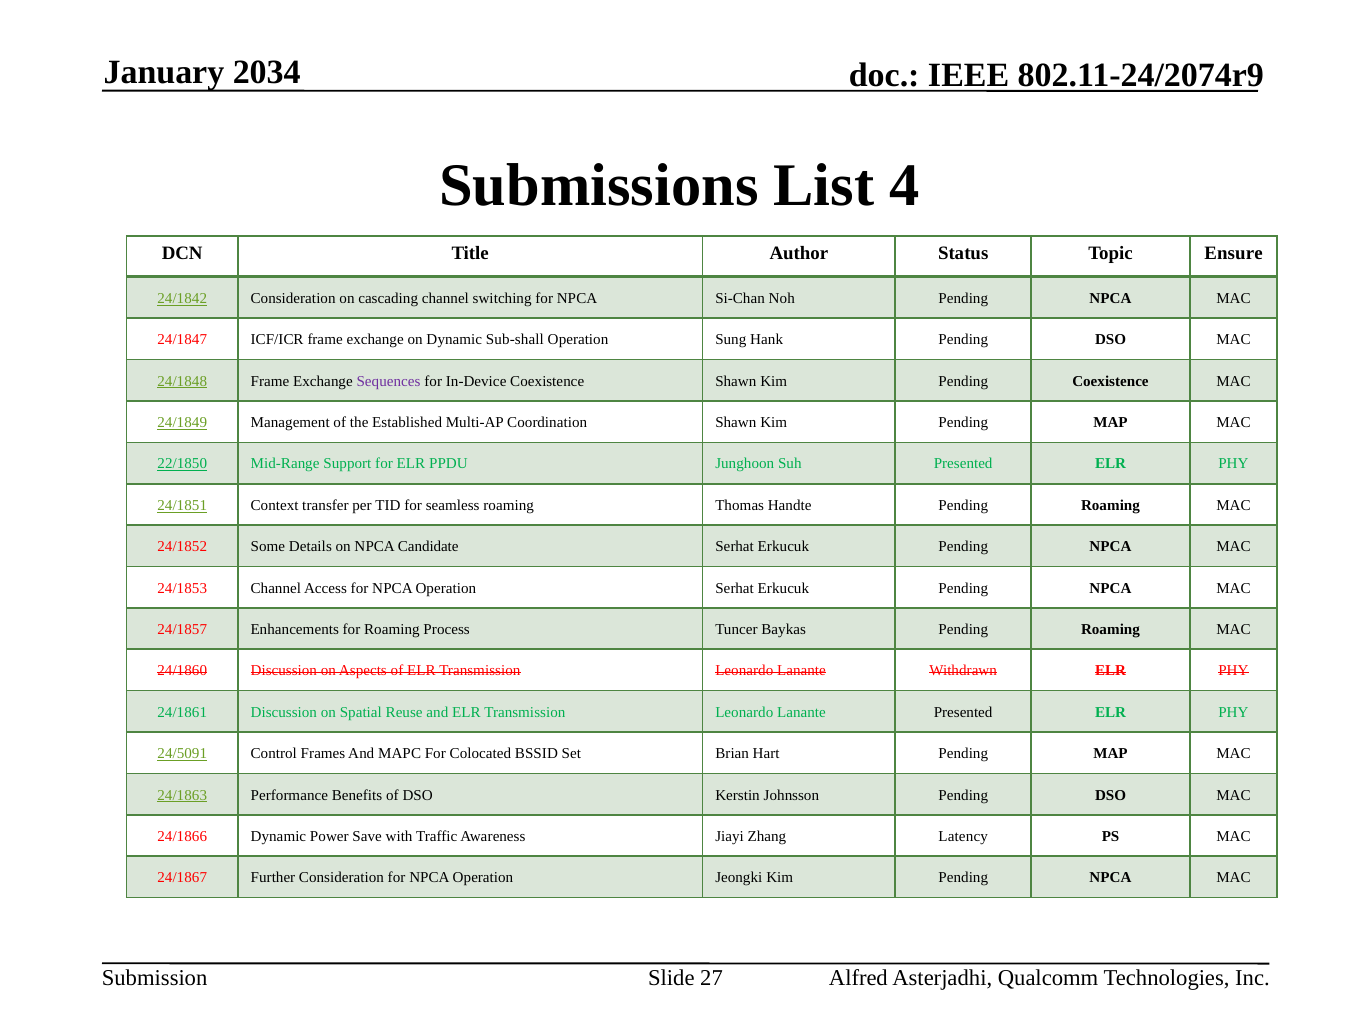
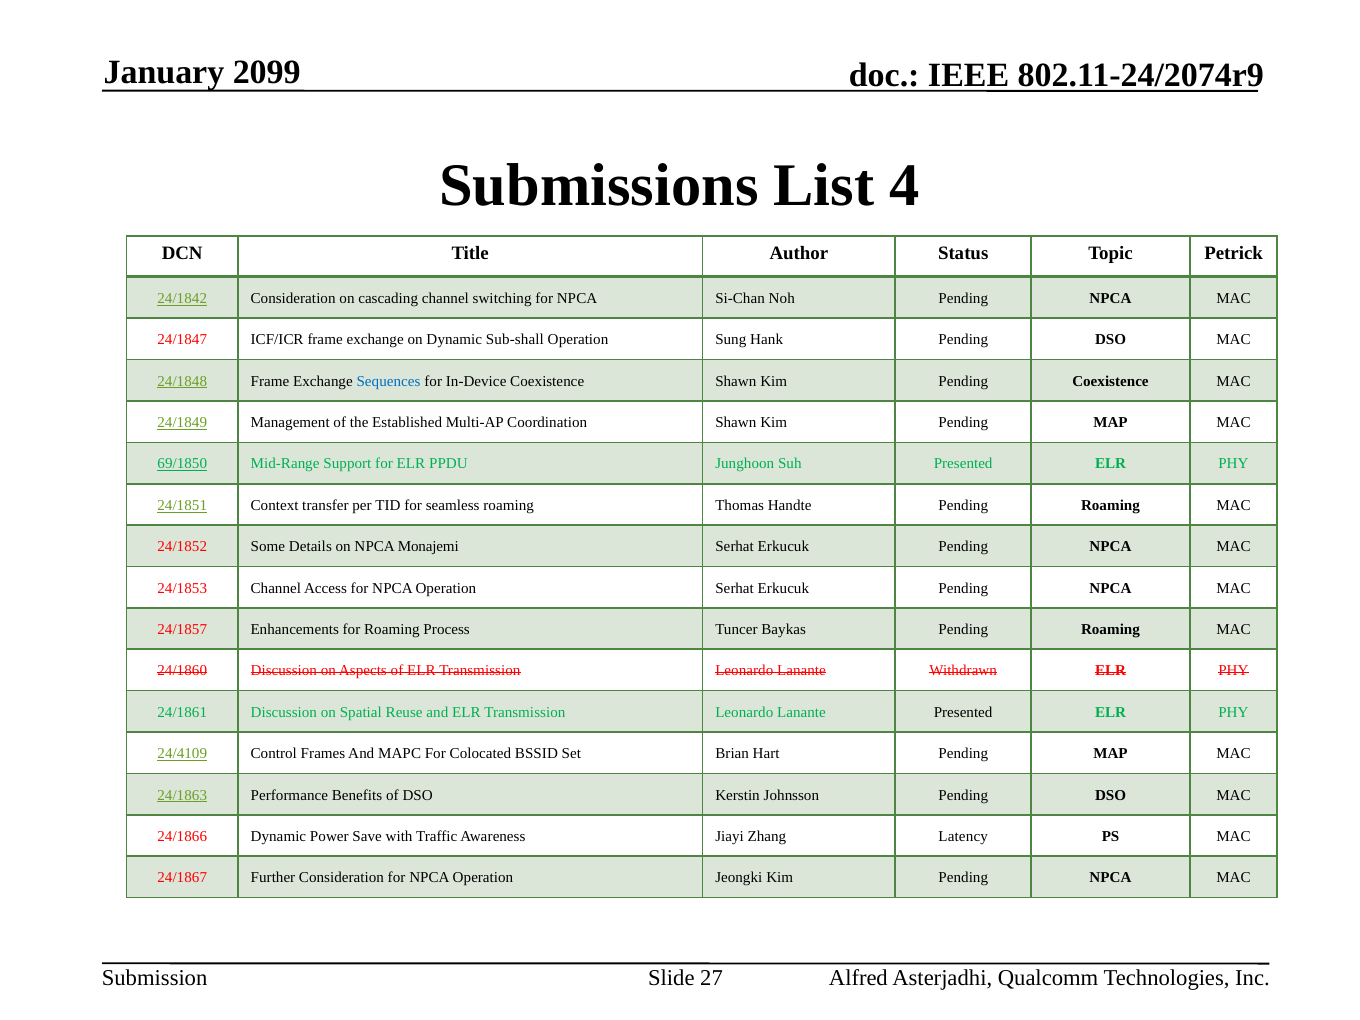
2034: 2034 -> 2099
Ensure: Ensure -> Petrick
Sequences colour: purple -> blue
22/1850: 22/1850 -> 69/1850
Candidate: Candidate -> Monajemi
24/5091: 24/5091 -> 24/4109
